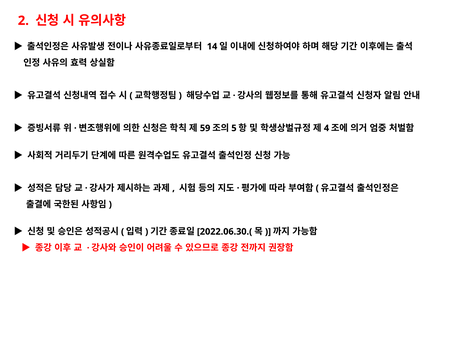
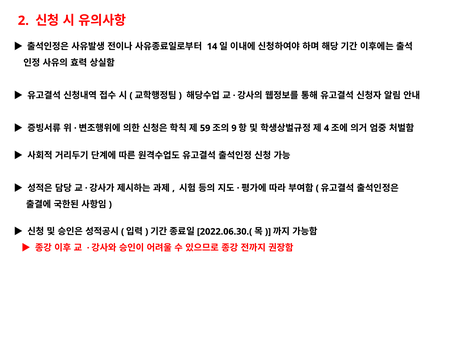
5: 5 -> 9
